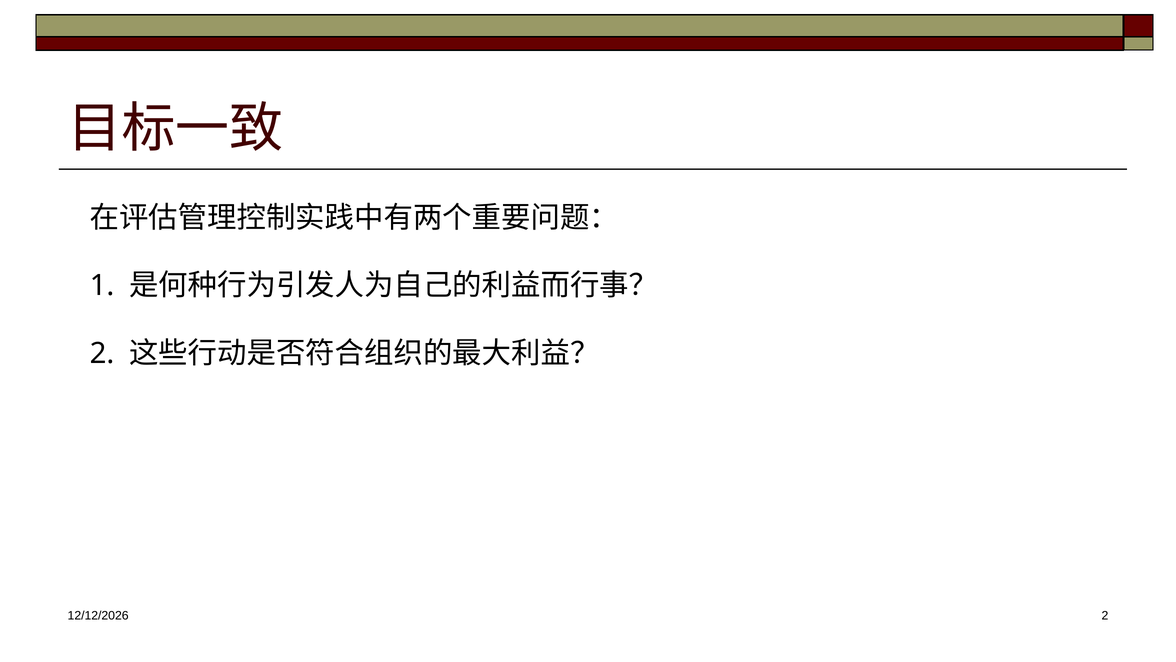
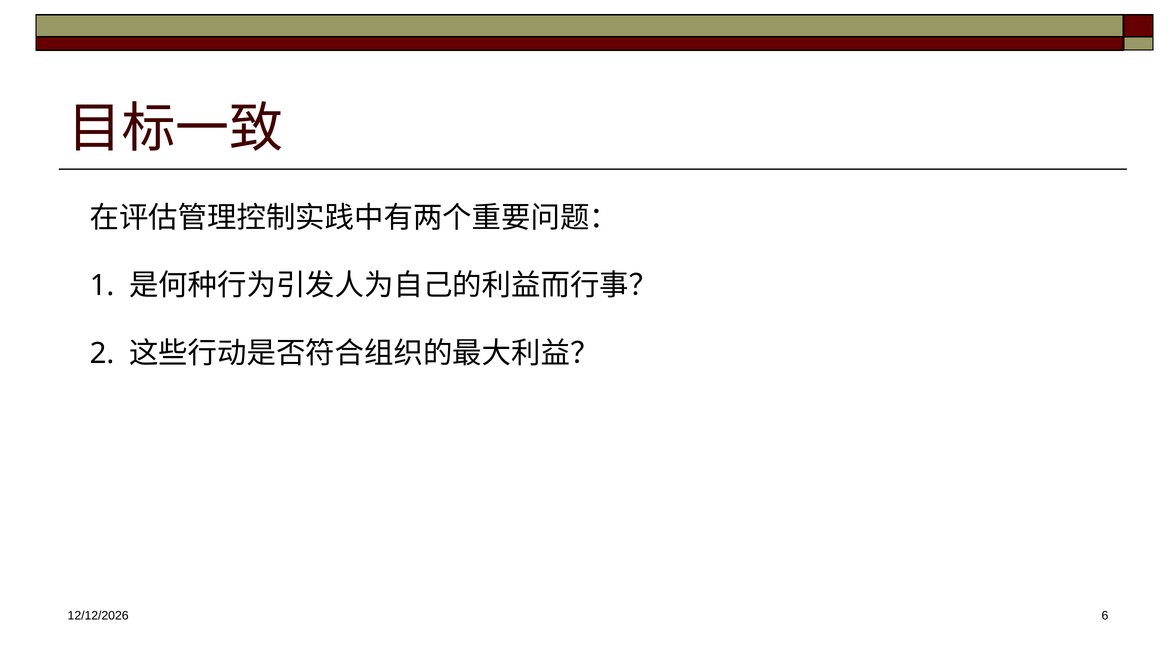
2 at (1105, 615): 2 -> 6
